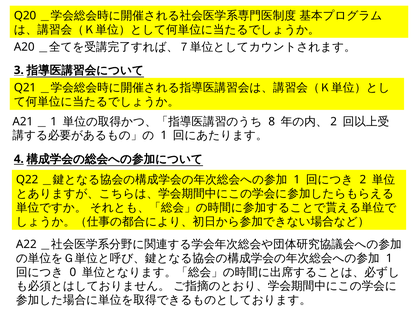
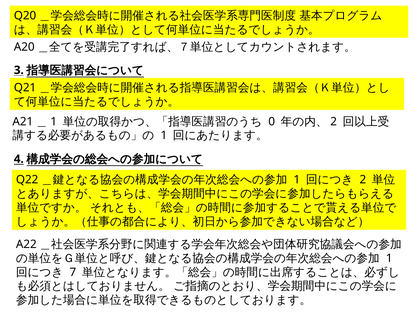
8: 8 -> 0
0: 0 -> 7
